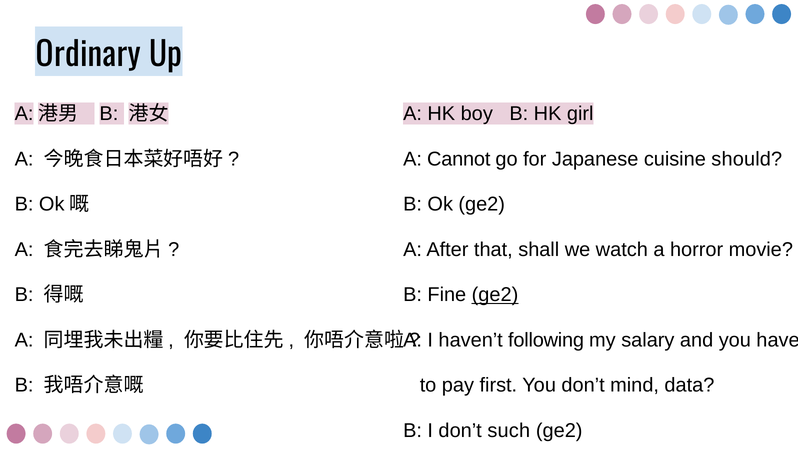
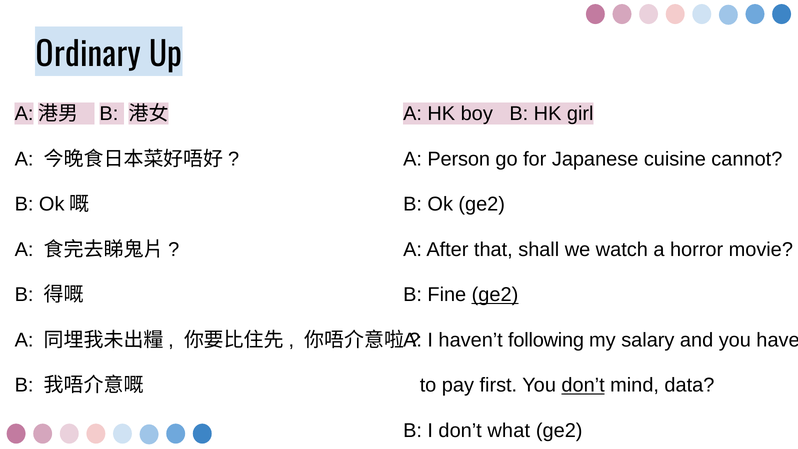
Cannot: Cannot -> Person
should: should -> cannot
don’t at (583, 385) underline: none -> present
such: such -> what
